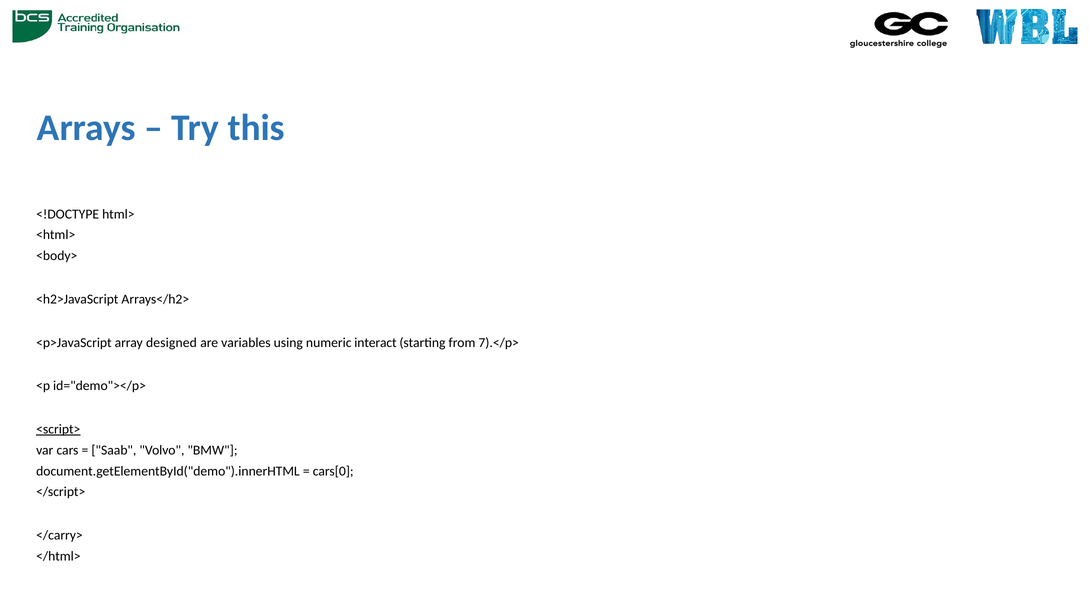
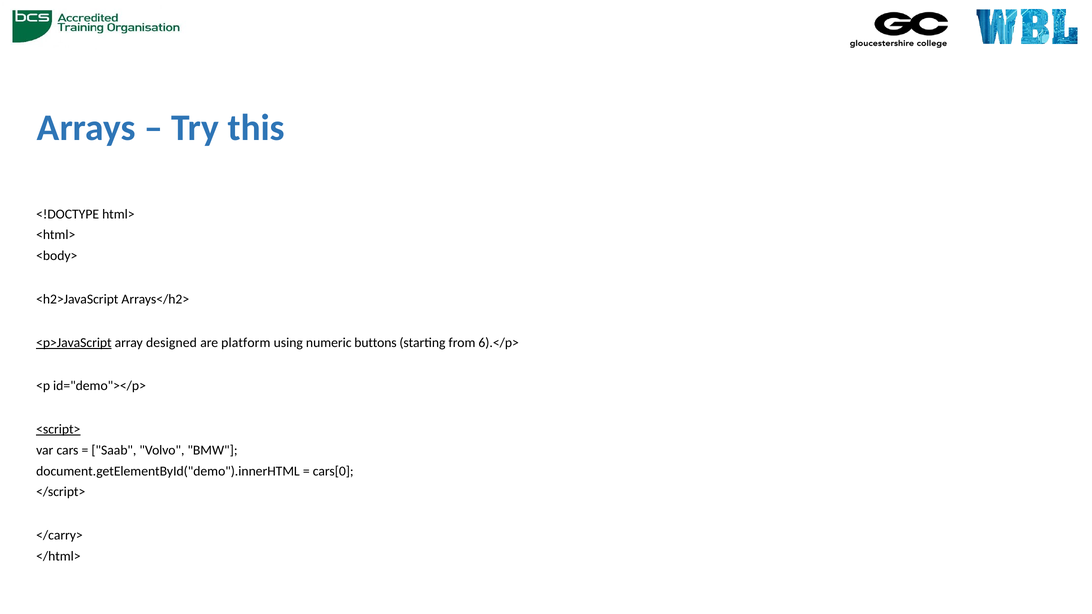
<p>JavaScript underline: none -> present
variables: variables -> platform
interact: interact -> buttons
7).</p>: 7).</p> -> 6).</p>
